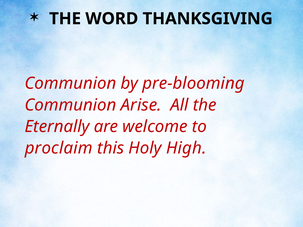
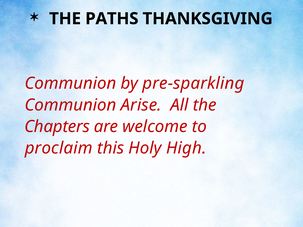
WORD: WORD -> PATHS
pre-blooming: pre-blooming -> pre-sparkling
Eternally: Eternally -> Chapters
